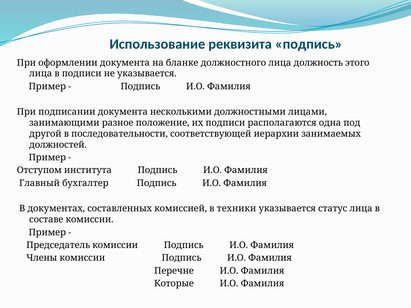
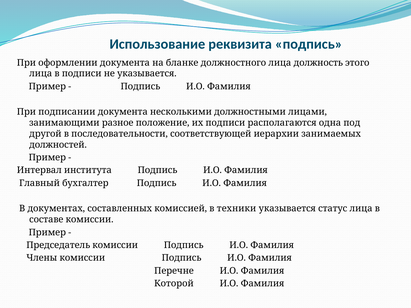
Отступом: Отступом -> Интервал
Которые: Которые -> Которой
